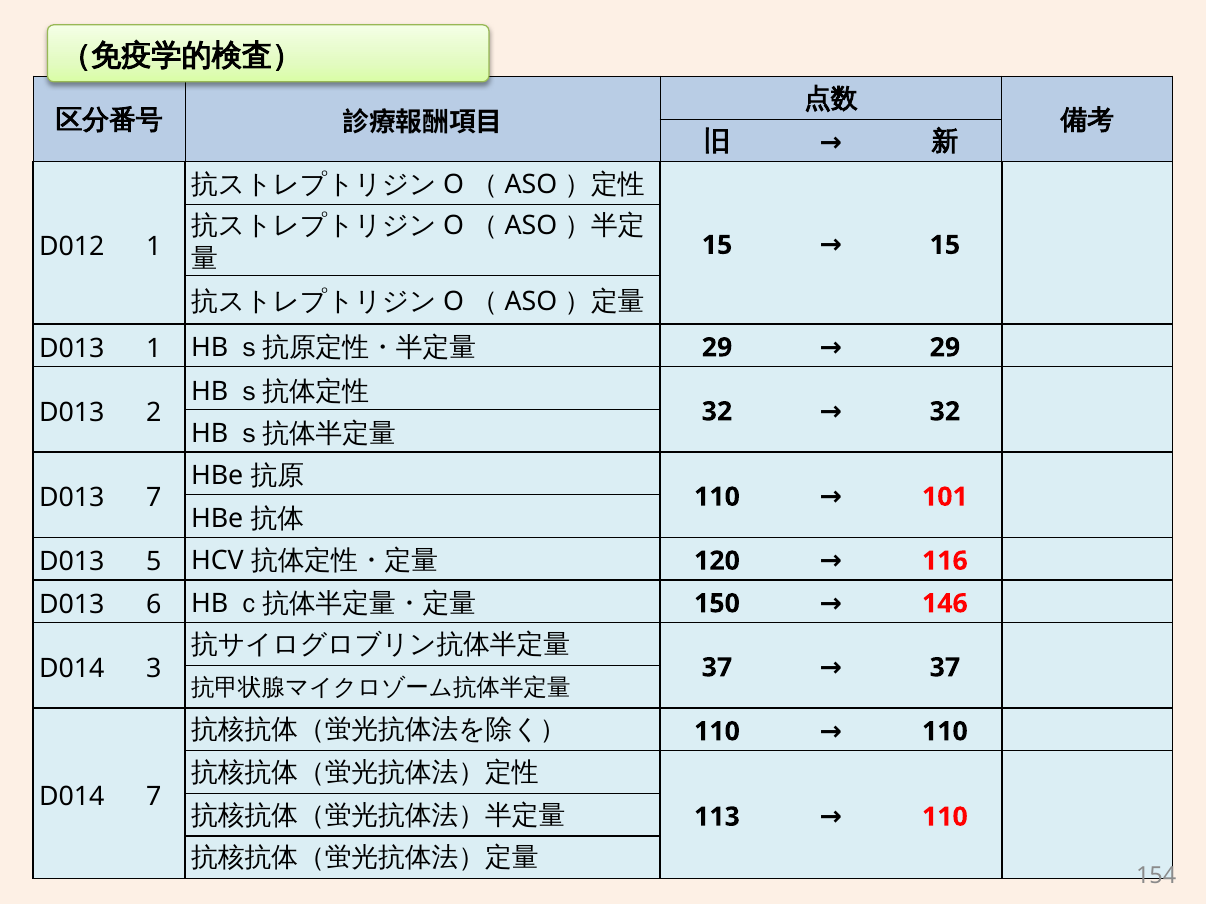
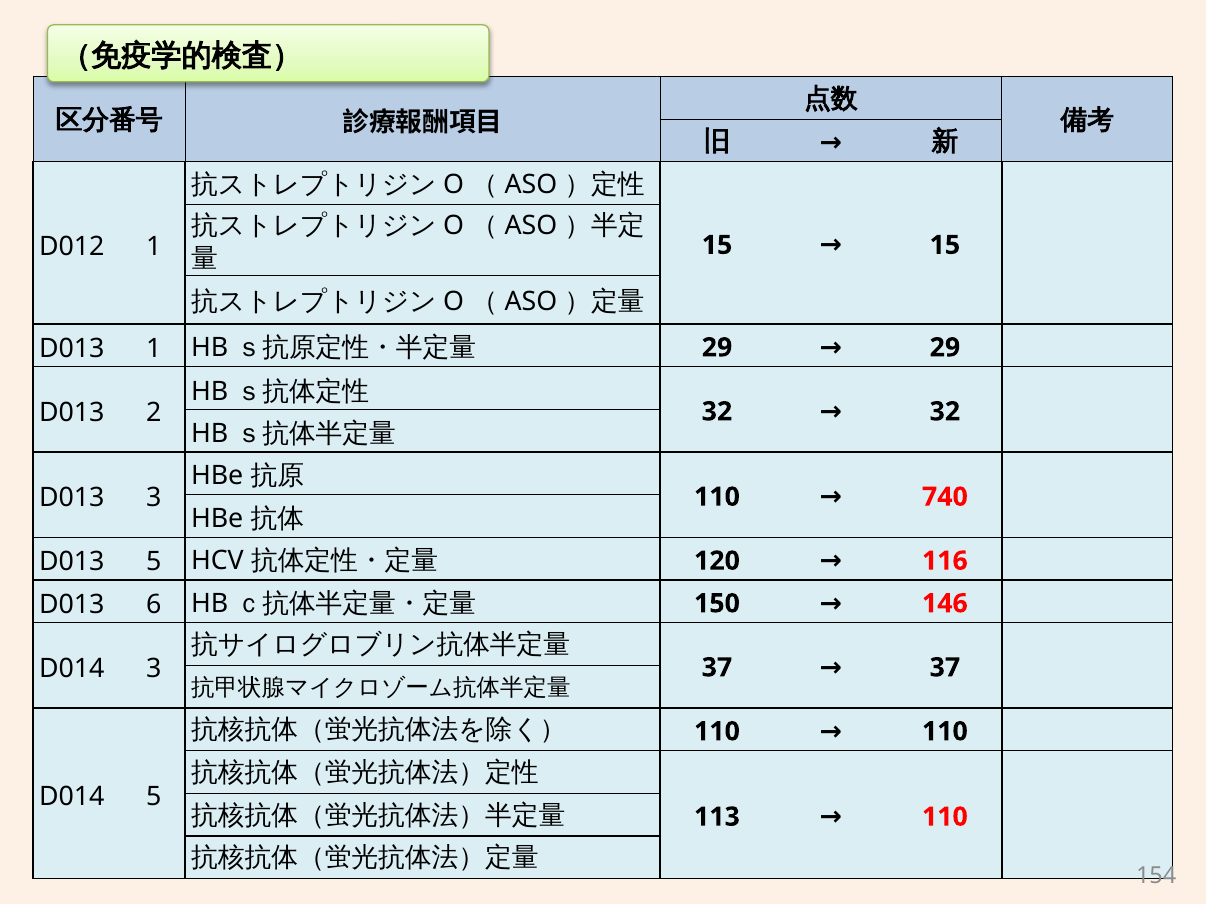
D013 7: 7 -> 3
101: 101 -> 740
D014 7: 7 -> 5
